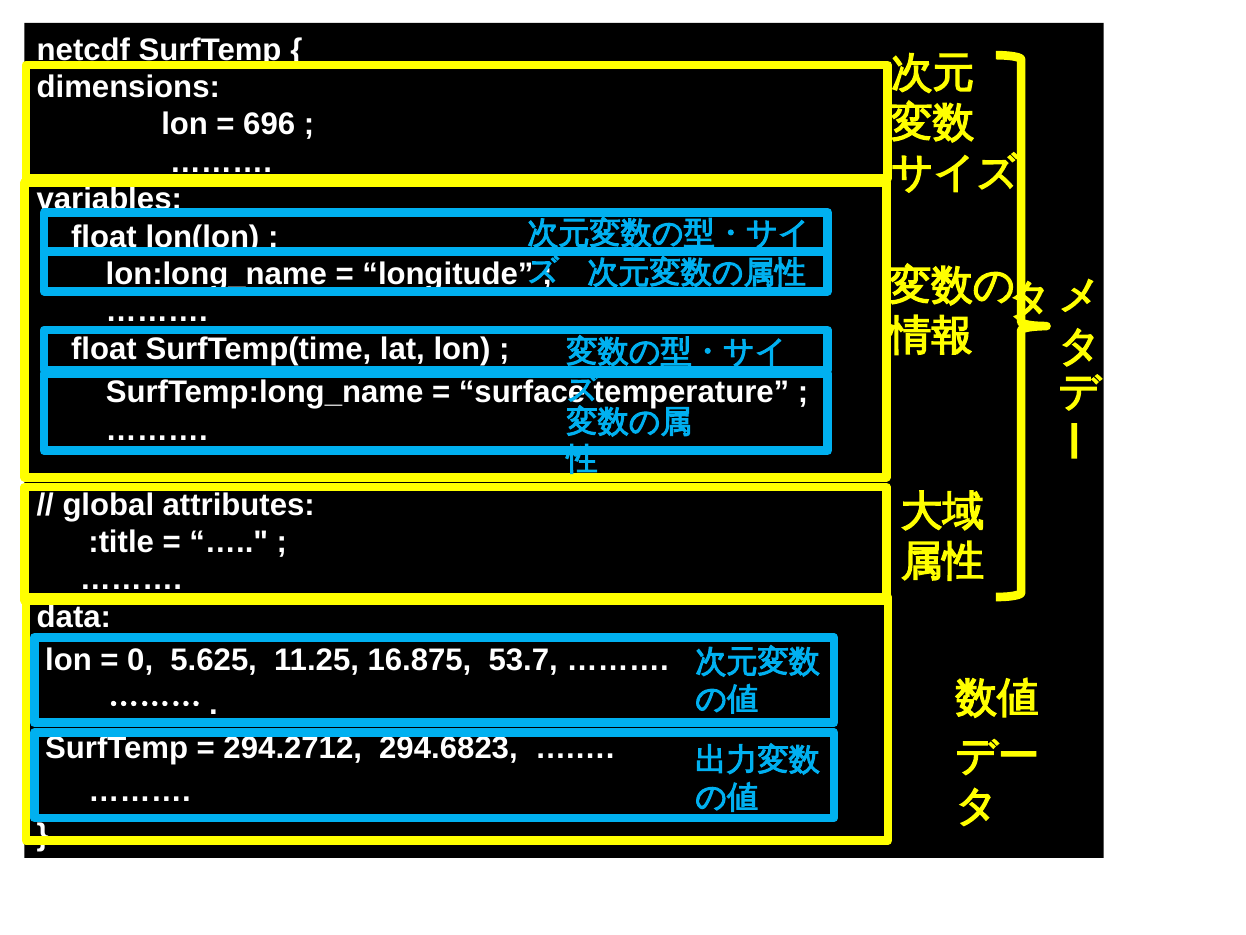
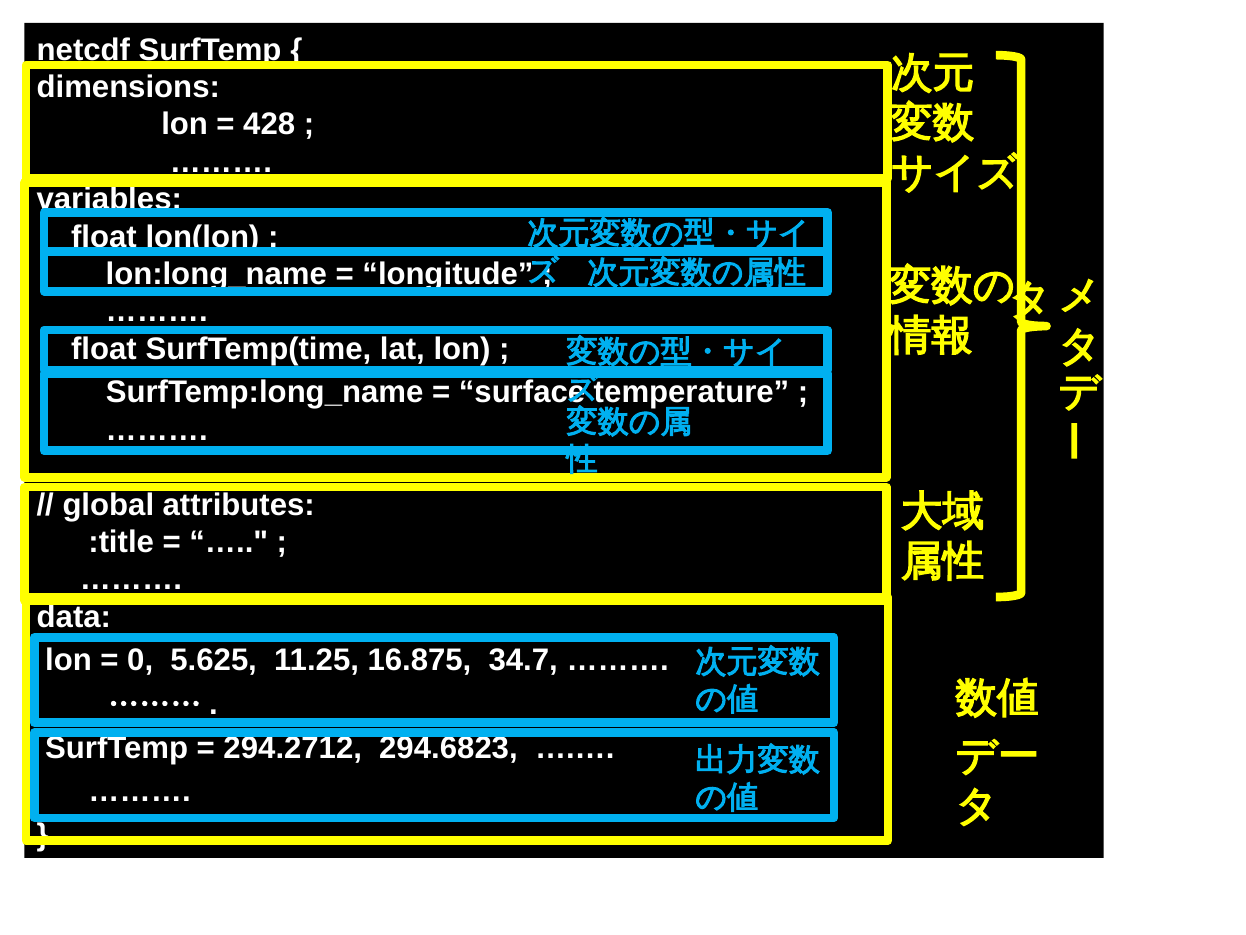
696: 696 -> 428
53.7: 53.7 -> 34.7
